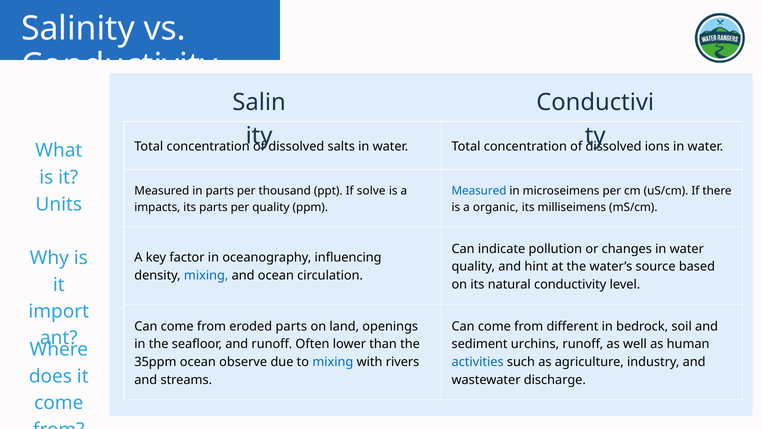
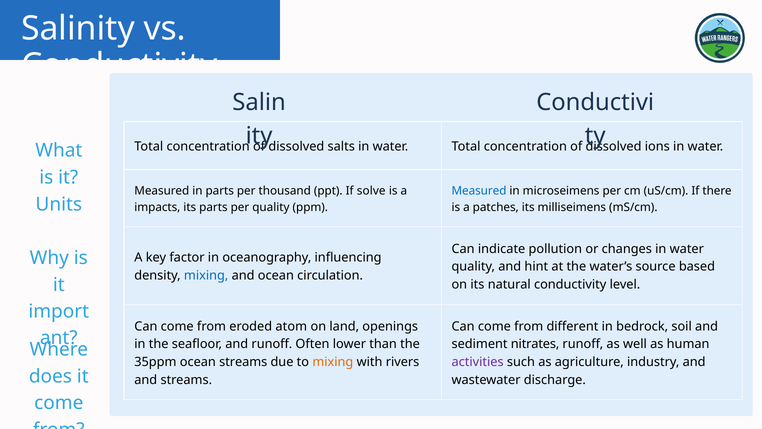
organic: organic -> patches
eroded parts: parts -> atom
urchins: urchins -> nitrates
ocean observe: observe -> streams
mixing at (333, 362) colour: blue -> orange
activities colour: blue -> purple
